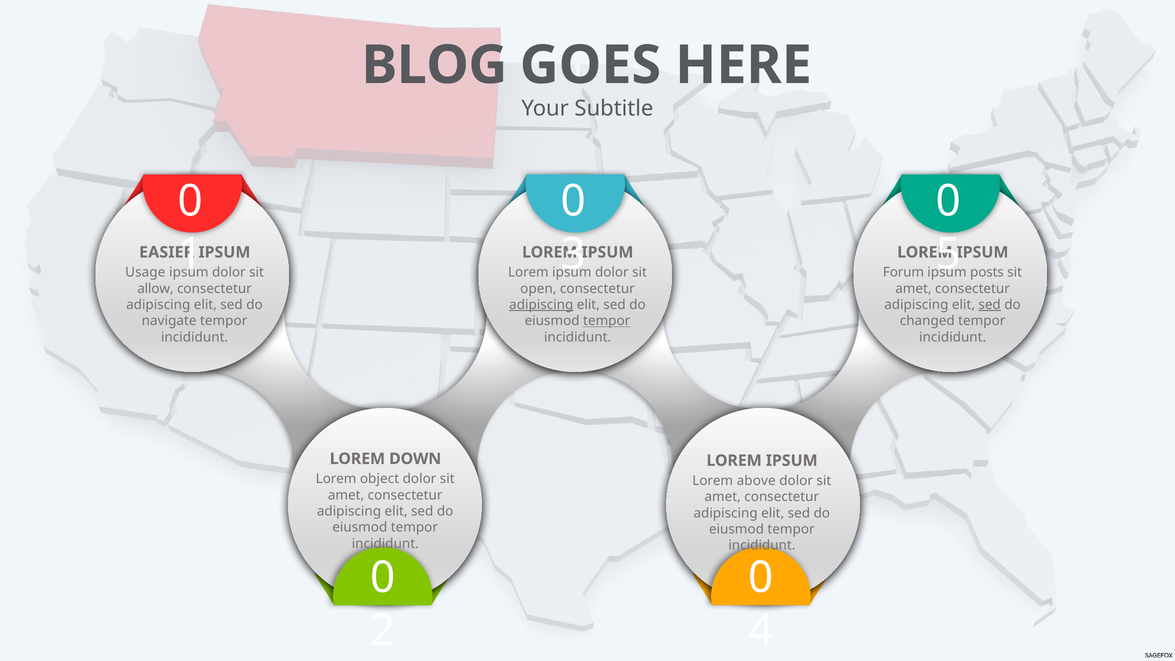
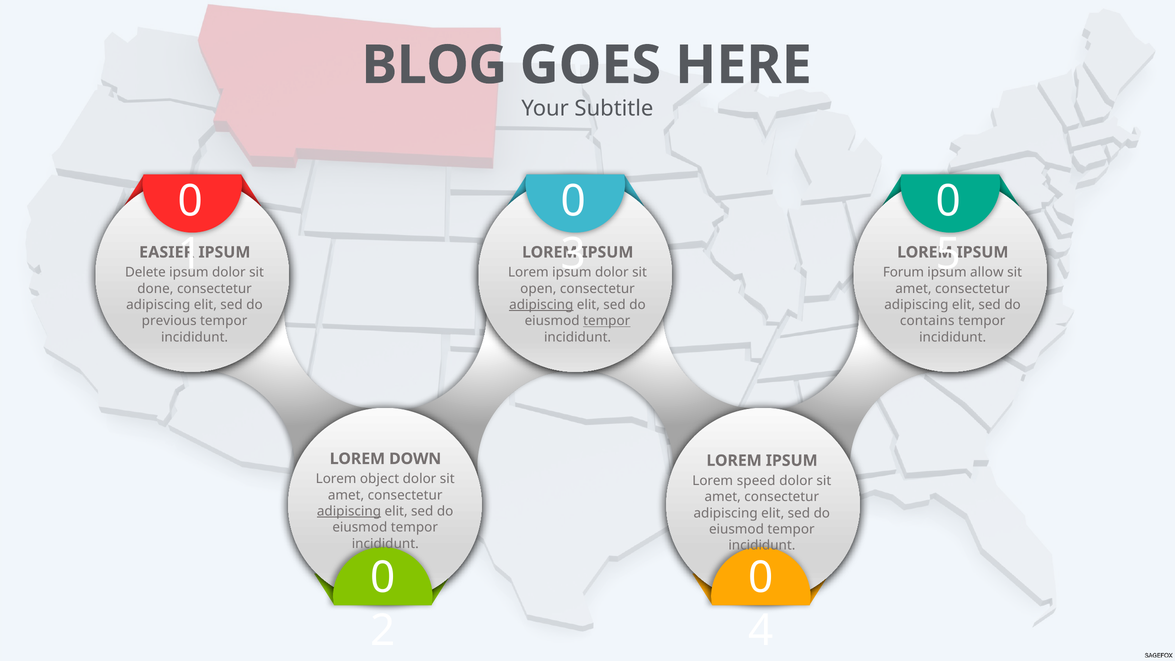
Usage: Usage -> Delete
posts: posts -> allow
allow: allow -> done
sed at (990, 305) underline: present -> none
navigate: navigate -> previous
changed: changed -> contains
above: above -> speed
adipiscing at (349, 511) underline: none -> present
